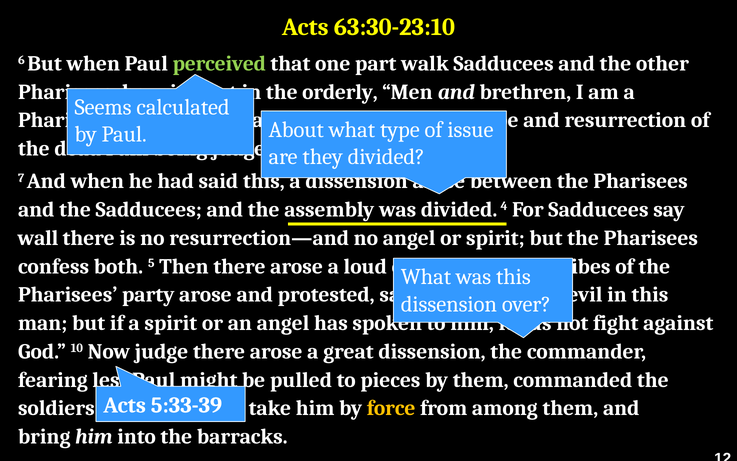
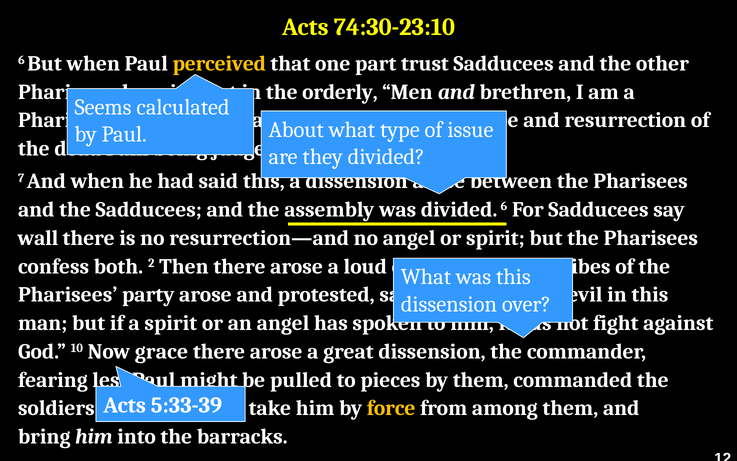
63:30-23:10: 63:30-23:10 -> 74:30-23:10
perceived colour: light green -> yellow
walk: walk -> trust
divided 4: 4 -> 6
5: 5 -> 2
judge: judge -> grace
